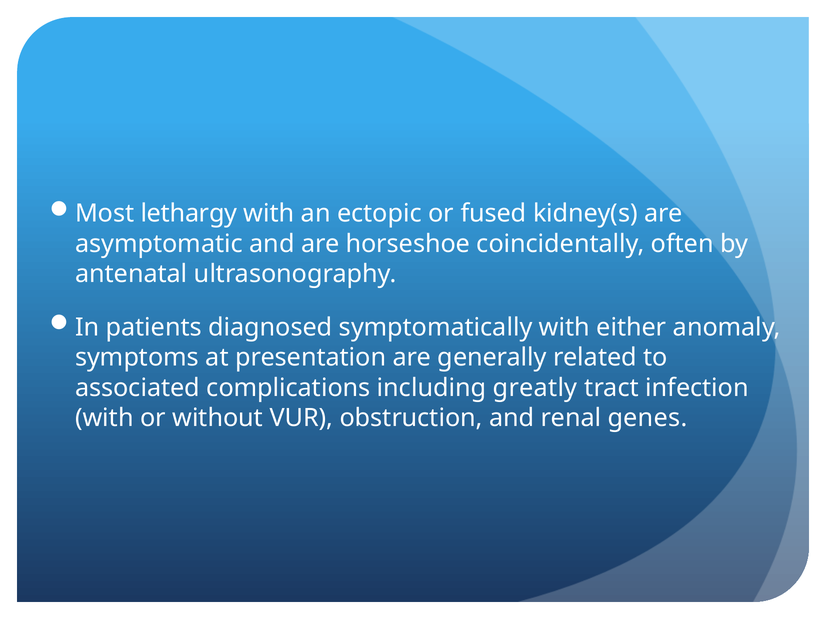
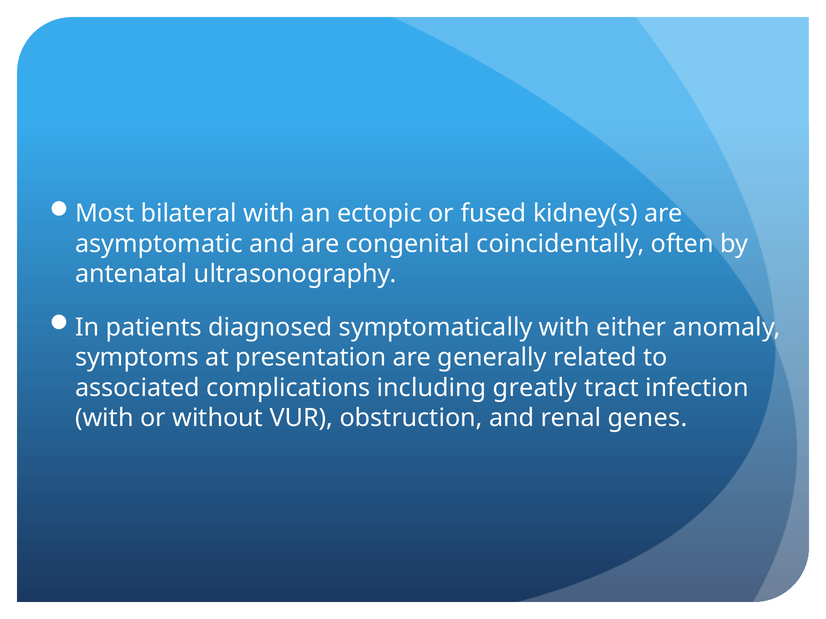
lethargy: lethargy -> bilateral
horseshoe: horseshoe -> congenital
